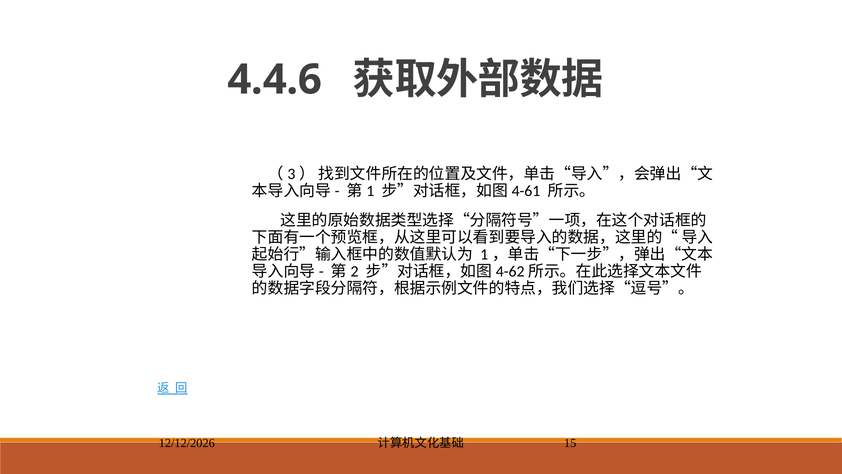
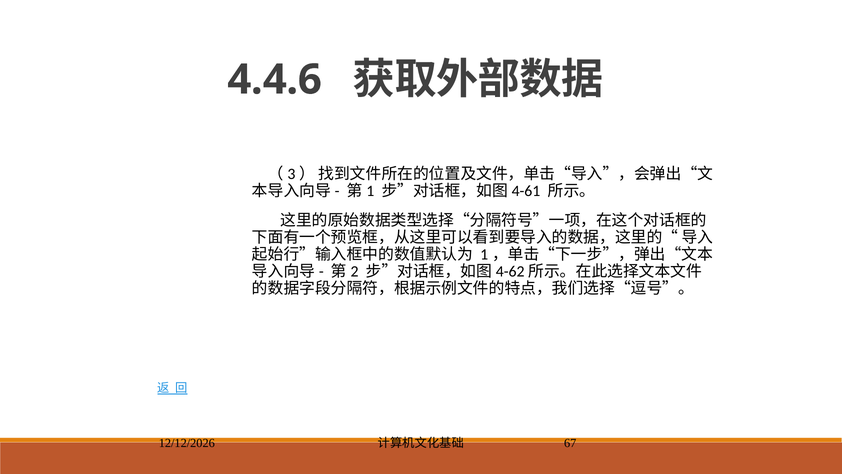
15: 15 -> 67
